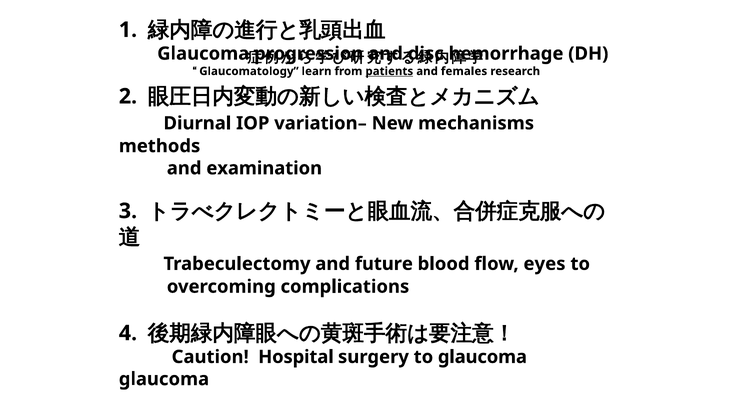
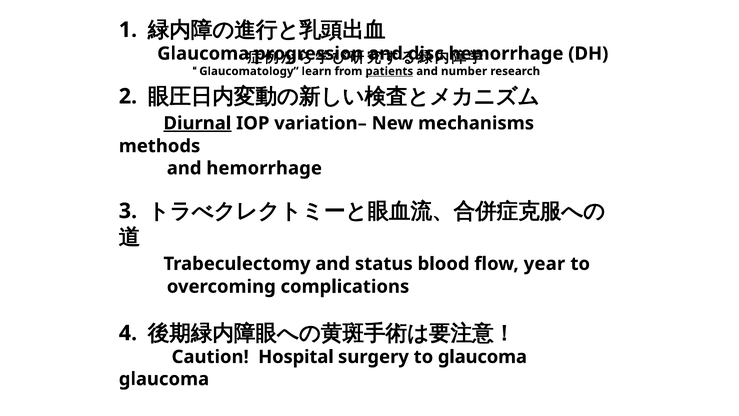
females: females -> number
Diurnal underline: none -> present
and examination: examination -> hemorrhage
future: future -> status
eyes: eyes -> year
